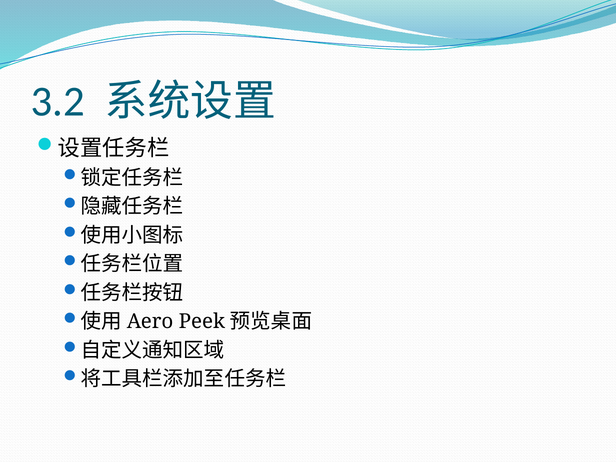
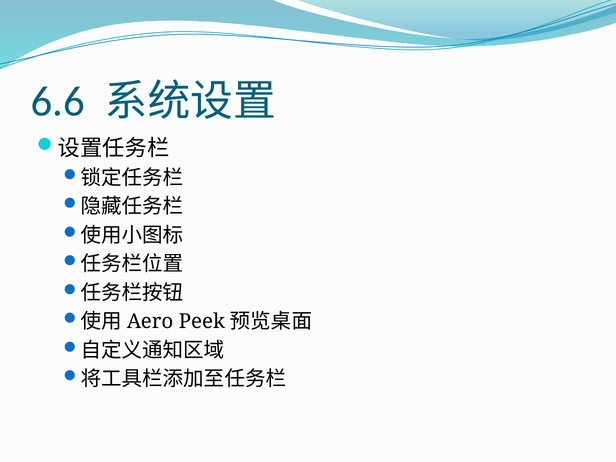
3.2: 3.2 -> 6.6
